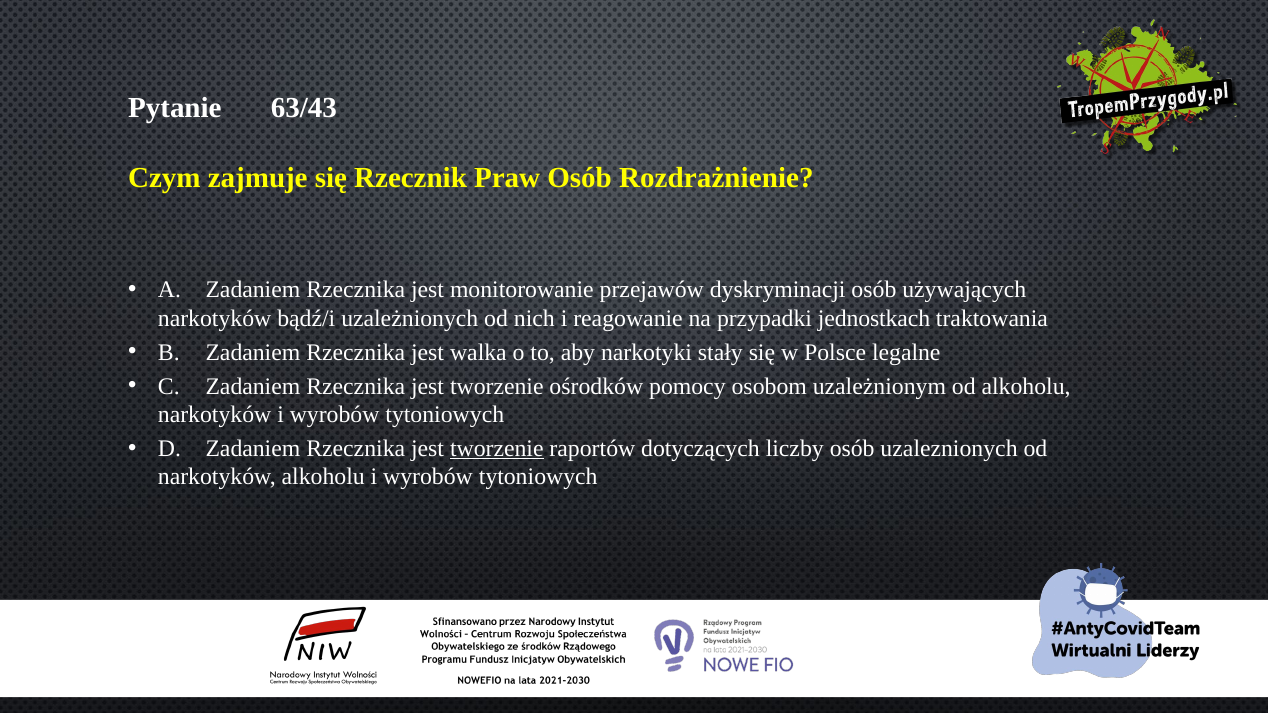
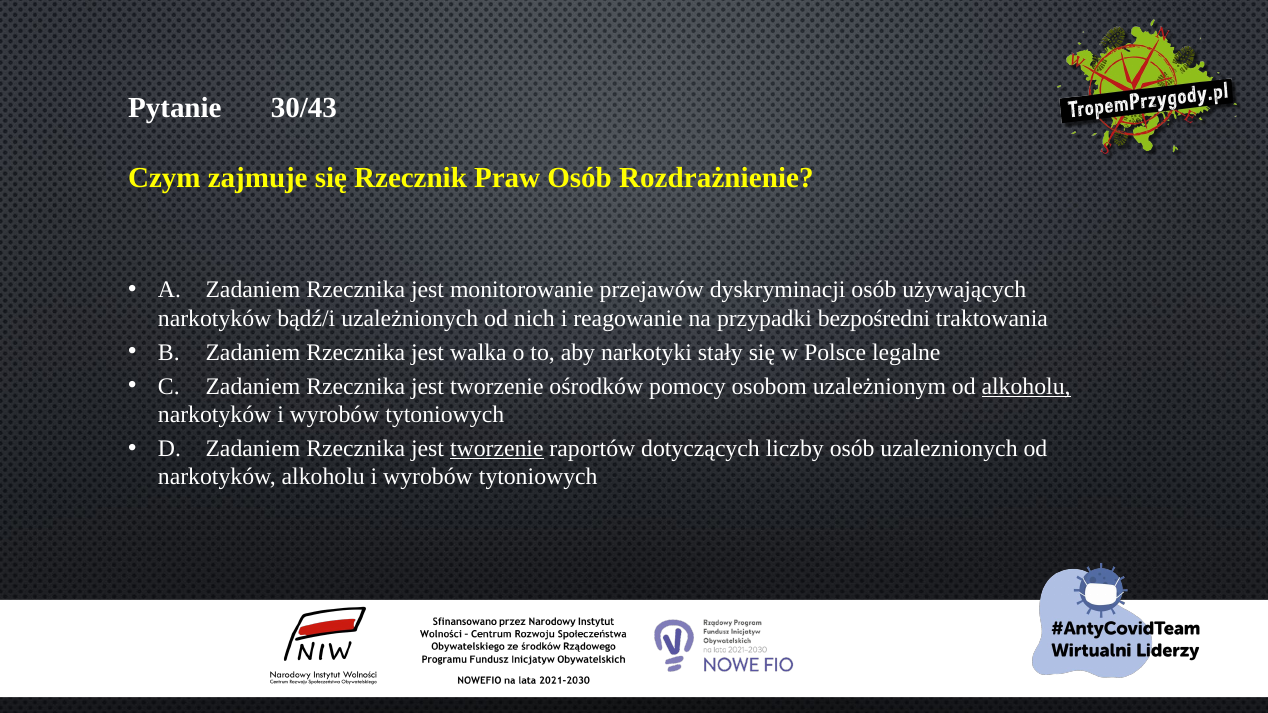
63/43: 63/43 -> 30/43
jednostkach: jednostkach -> bezpośredni
alkoholu at (1026, 386) underline: none -> present
